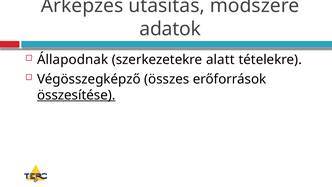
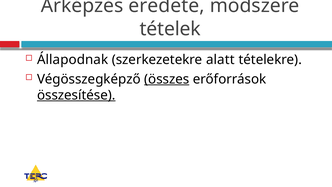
utasítás: utasítás -> eredete
adatok: adatok -> tételek
összes underline: none -> present
